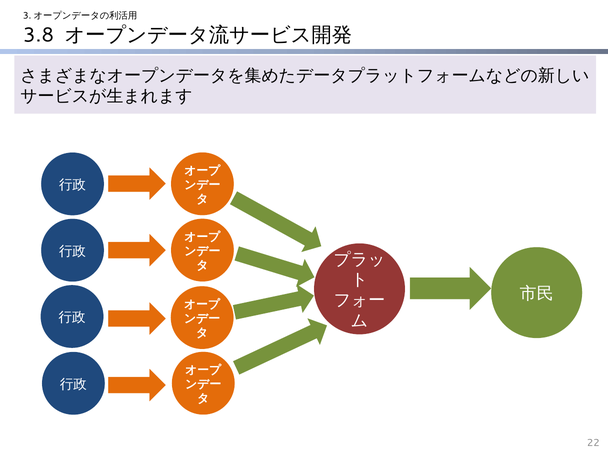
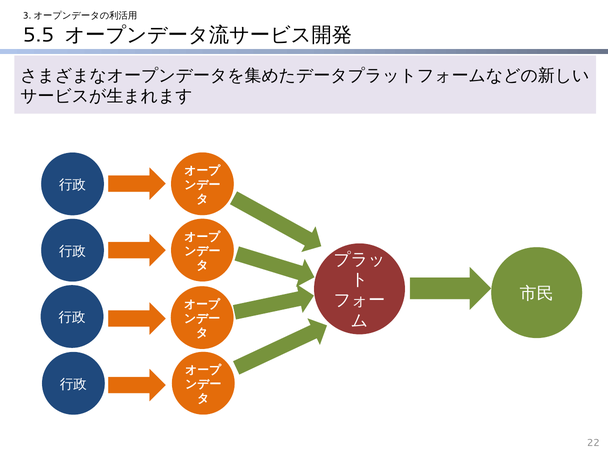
3.8: 3.8 -> 5.5
